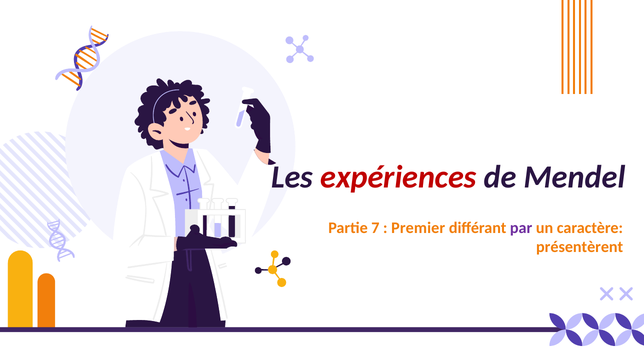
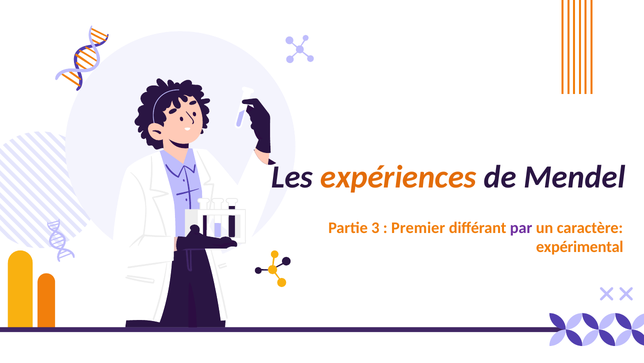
expériences colour: red -> orange
7: 7 -> 3
présentèrent: présentèrent -> expérimental
